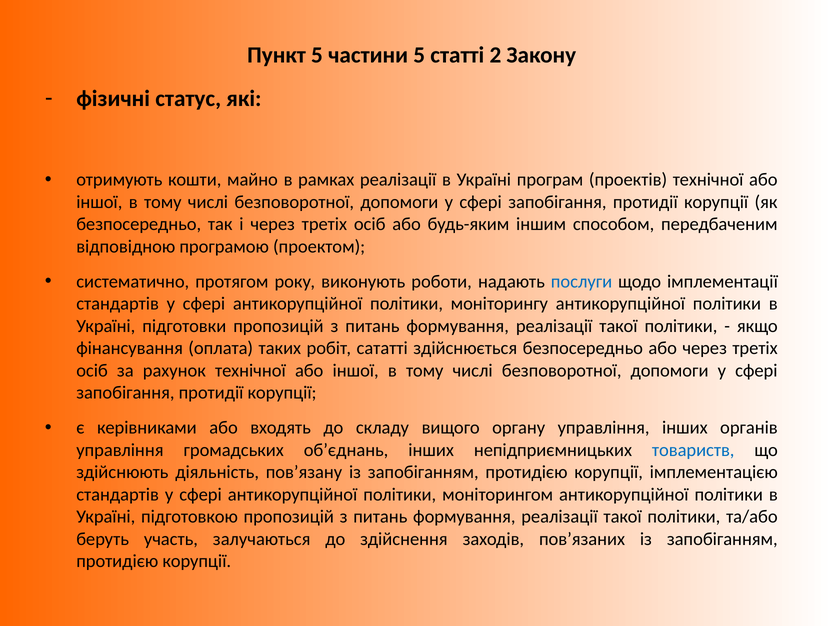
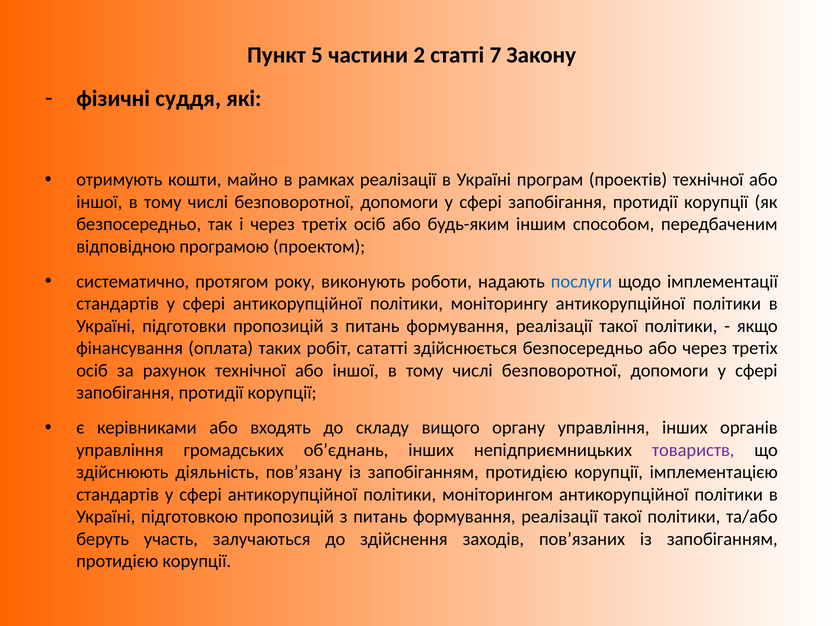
частини 5: 5 -> 2
2: 2 -> 7
статус: статус -> суддя
товариств colour: blue -> purple
